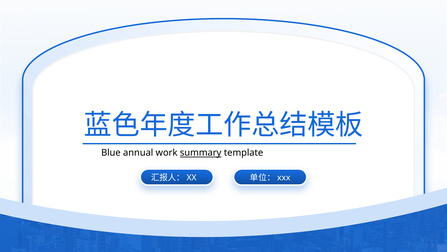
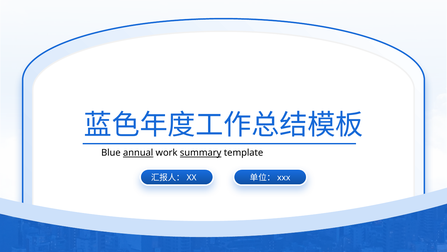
annual underline: none -> present
